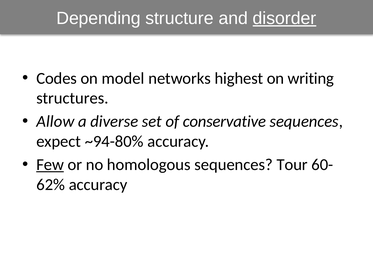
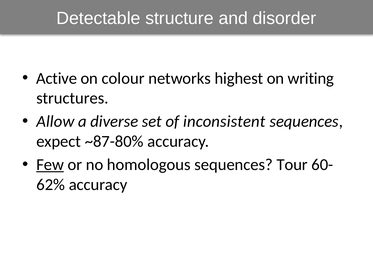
Depending: Depending -> Detectable
disorder underline: present -> none
Codes: Codes -> Active
model: model -> colour
conservative: conservative -> inconsistent
~94-80%: ~94-80% -> ~87-80%
